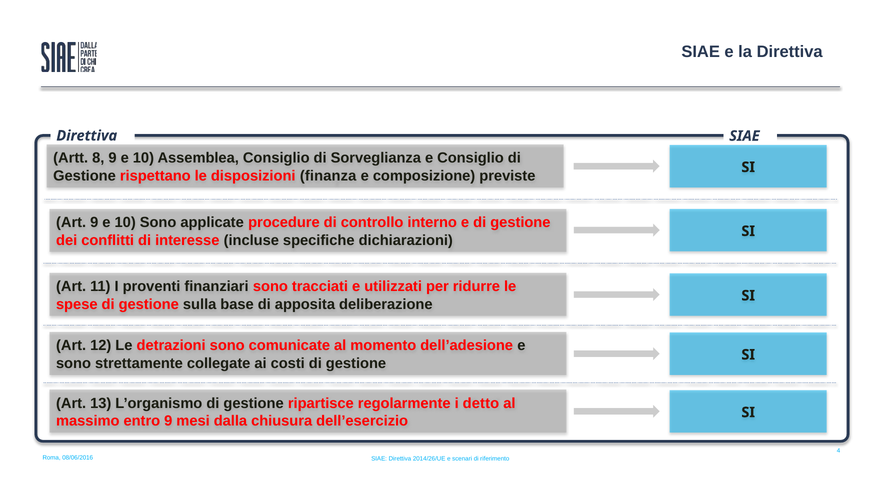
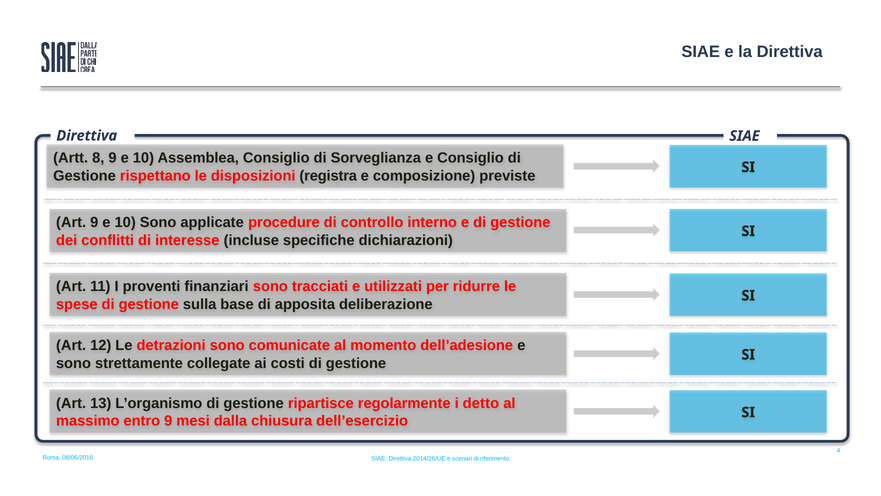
finanza: finanza -> registra
